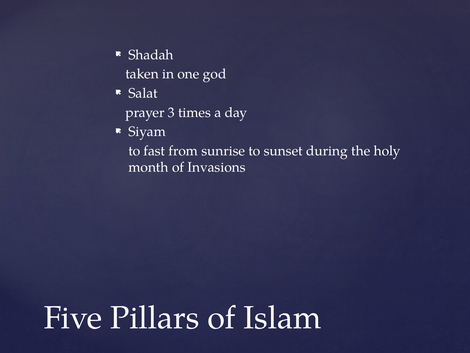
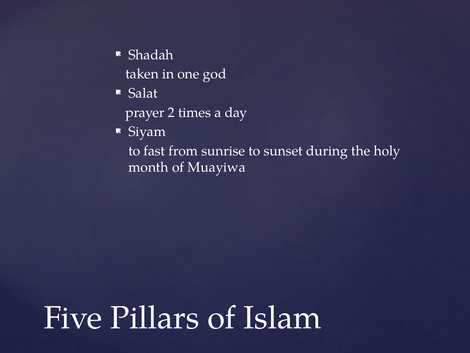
3: 3 -> 2
Invasions: Invasions -> Muayiwa
